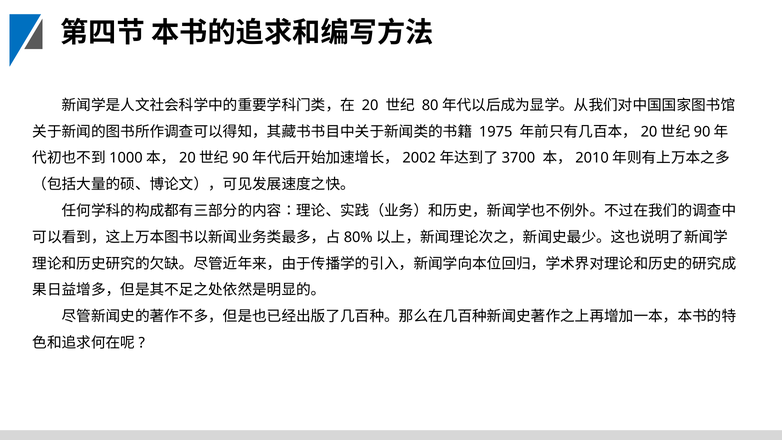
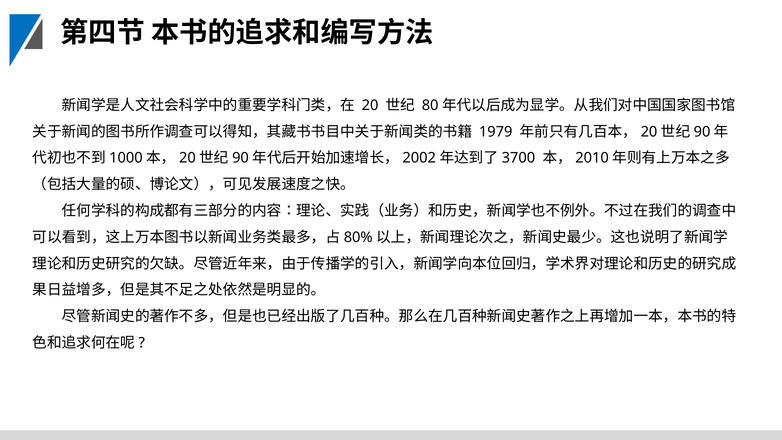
1975: 1975 -> 1979
